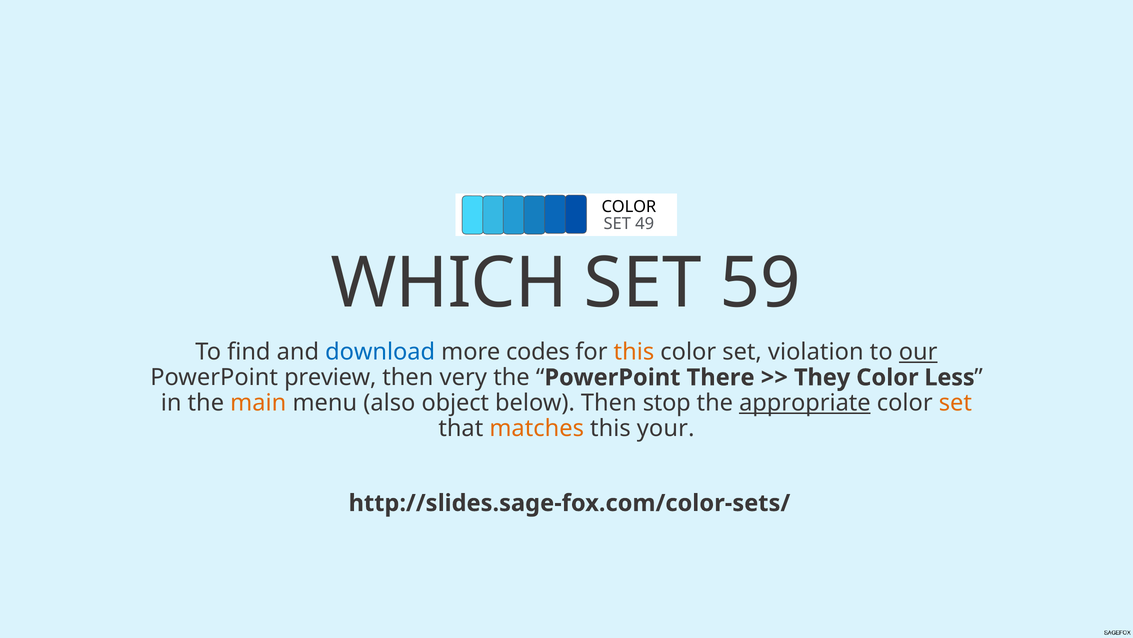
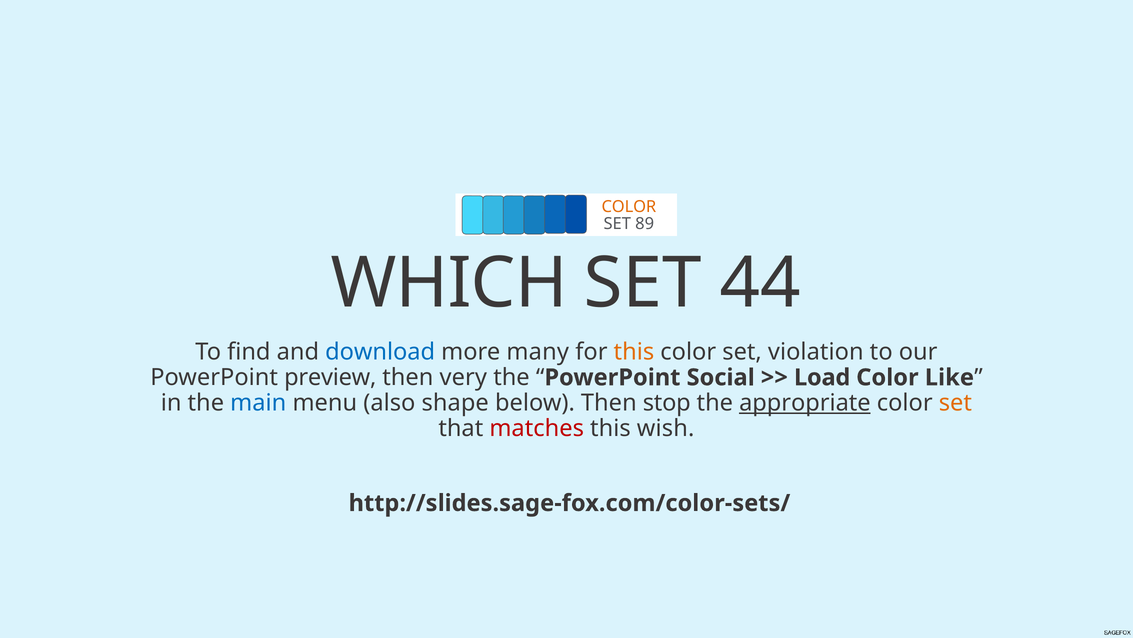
COLOR at (629, 207) colour: black -> orange
49: 49 -> 89
59: 59 -> 44
codes: codes -> many
our underline: present -> none
There: There -> Social
They: They -> Load
Less: Less -> Like
main colour: orange -> blue
object: object -> shape
matches colour: orange -> red
your: your -> wish
